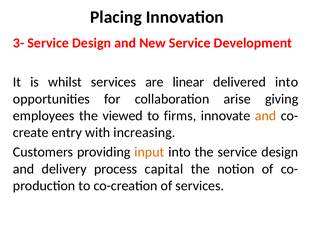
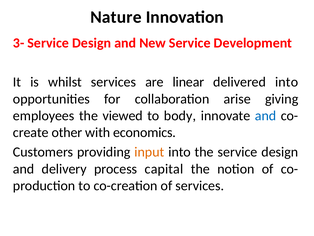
Placing: Placing -> Nature
firms: firms -> body
and at (266, 115) colour: orange -> blue
entry: entry -> other
increasing: increasing -> economics
